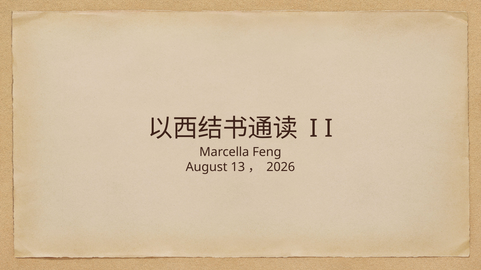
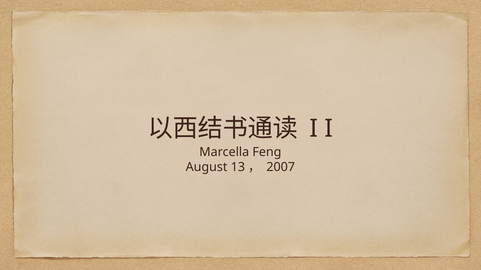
2026: 2026 -> 2007
